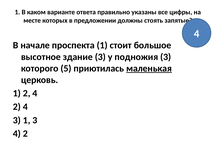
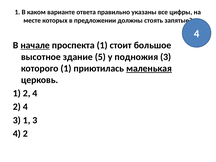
начале underline: none -> present
здание 3: 3 -> 5
которого 5: 5 -> 1
